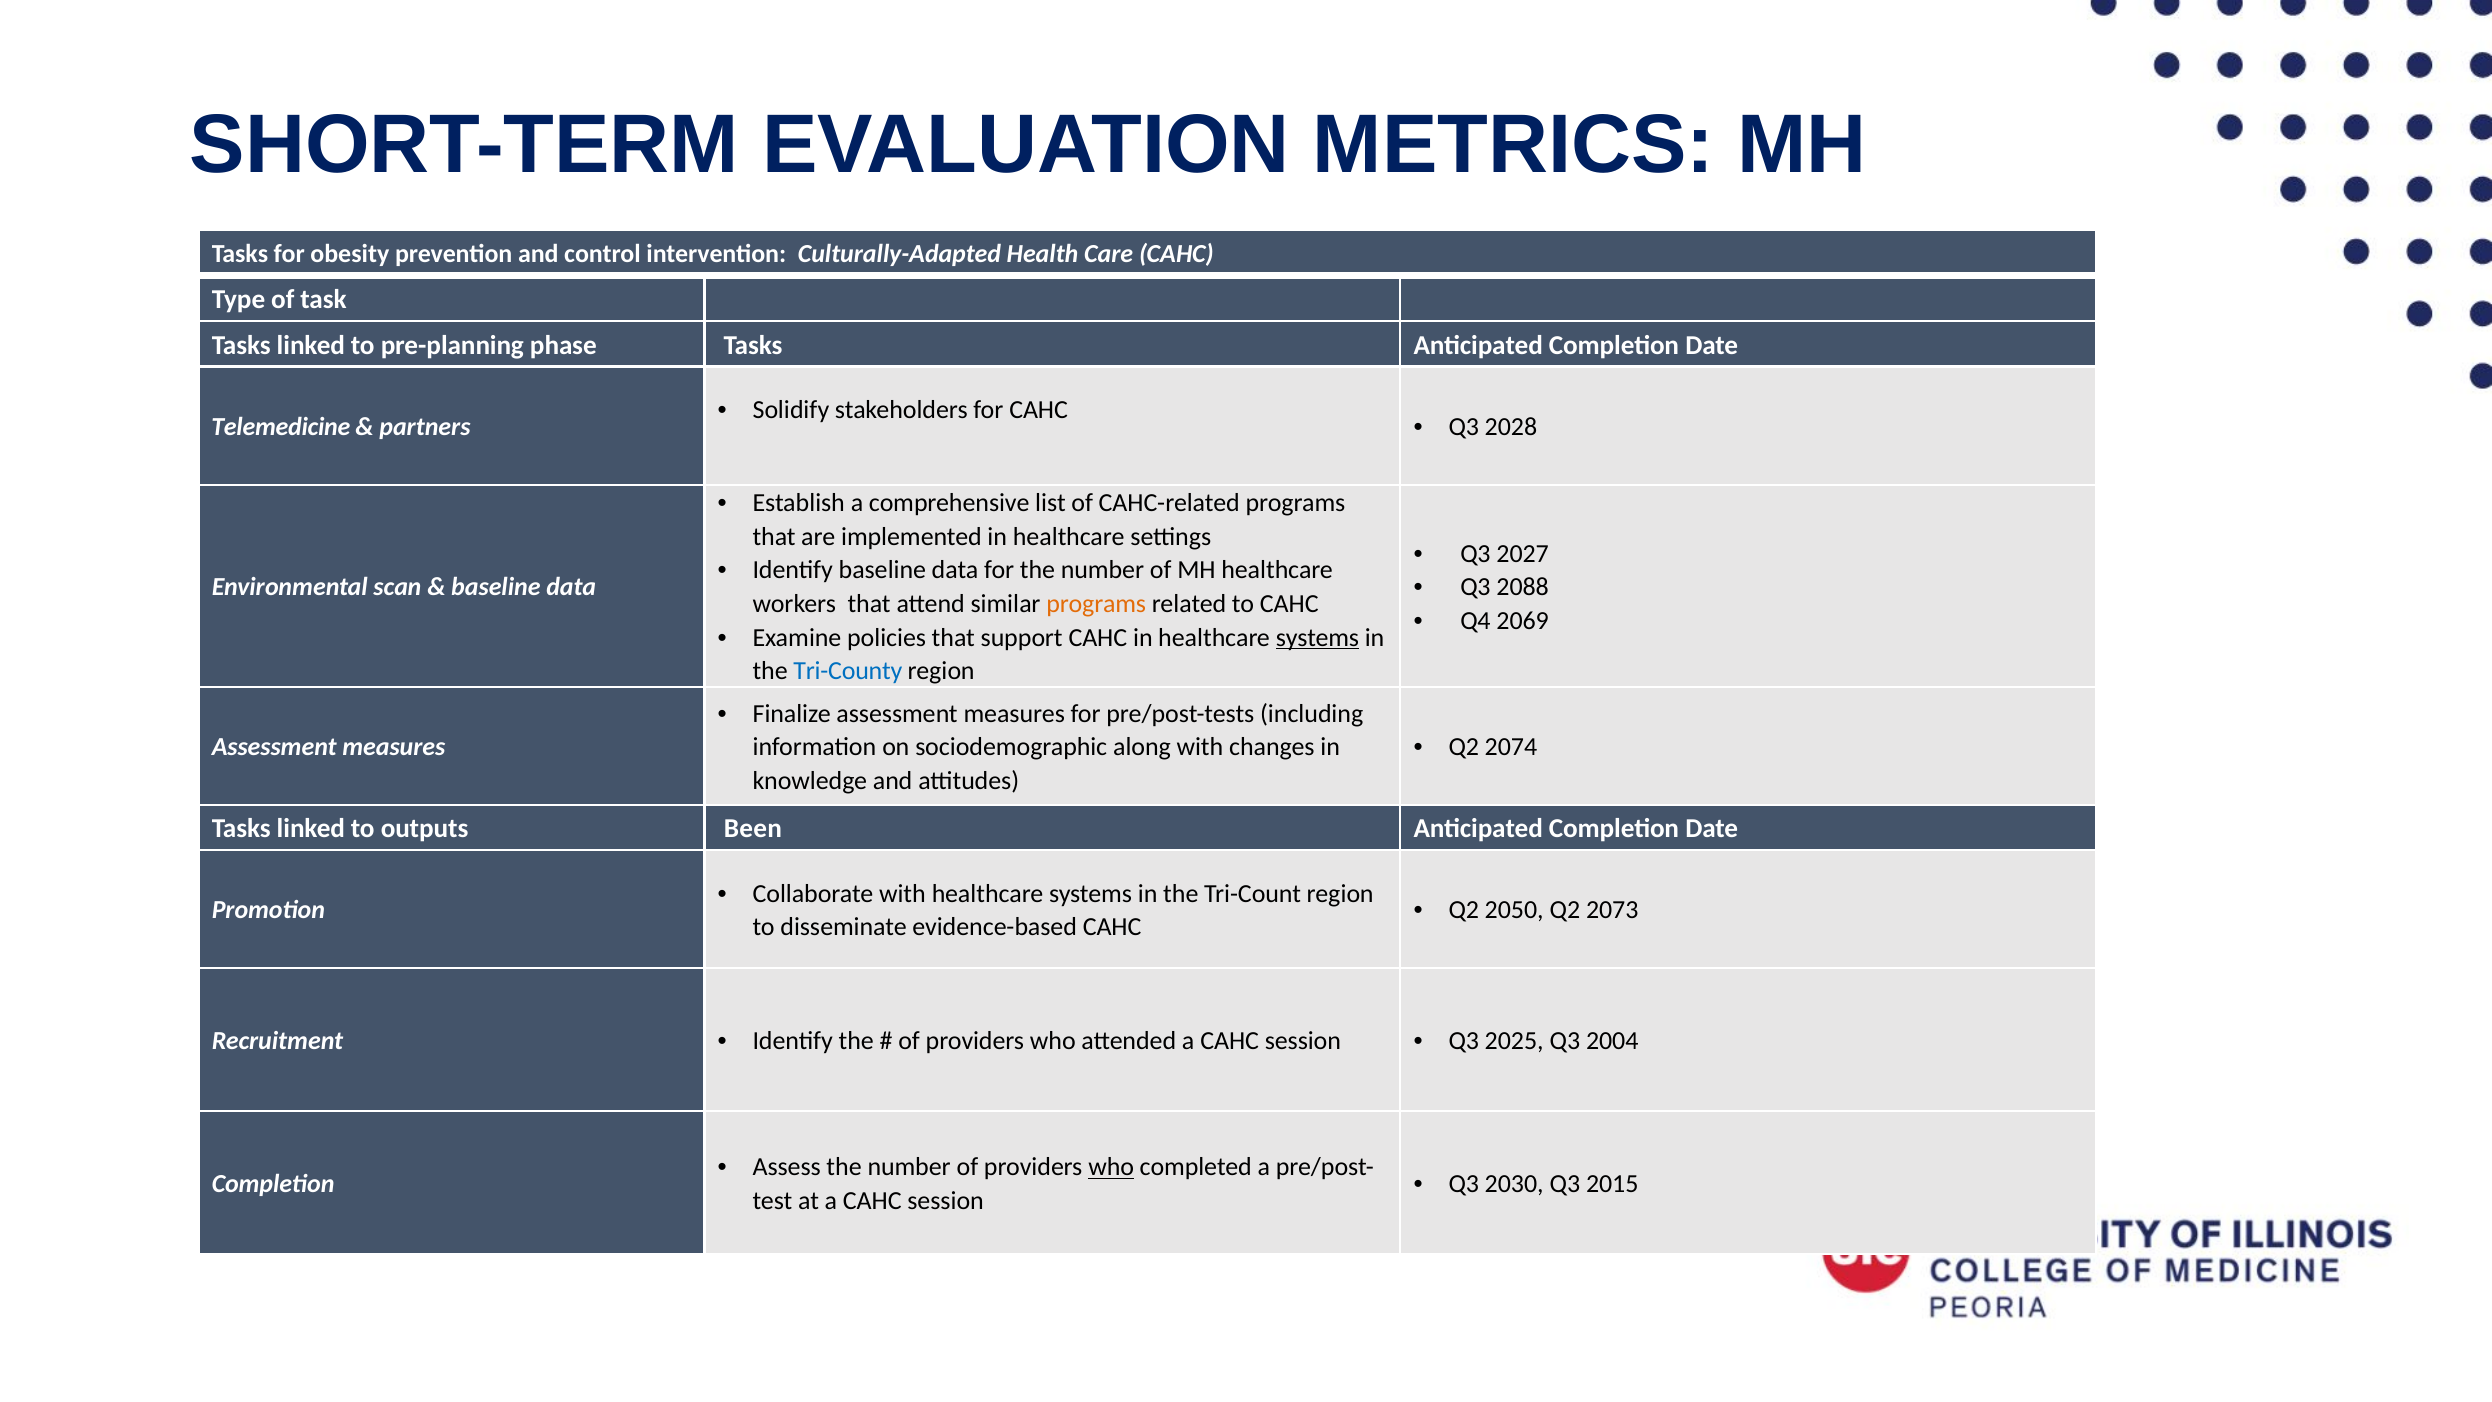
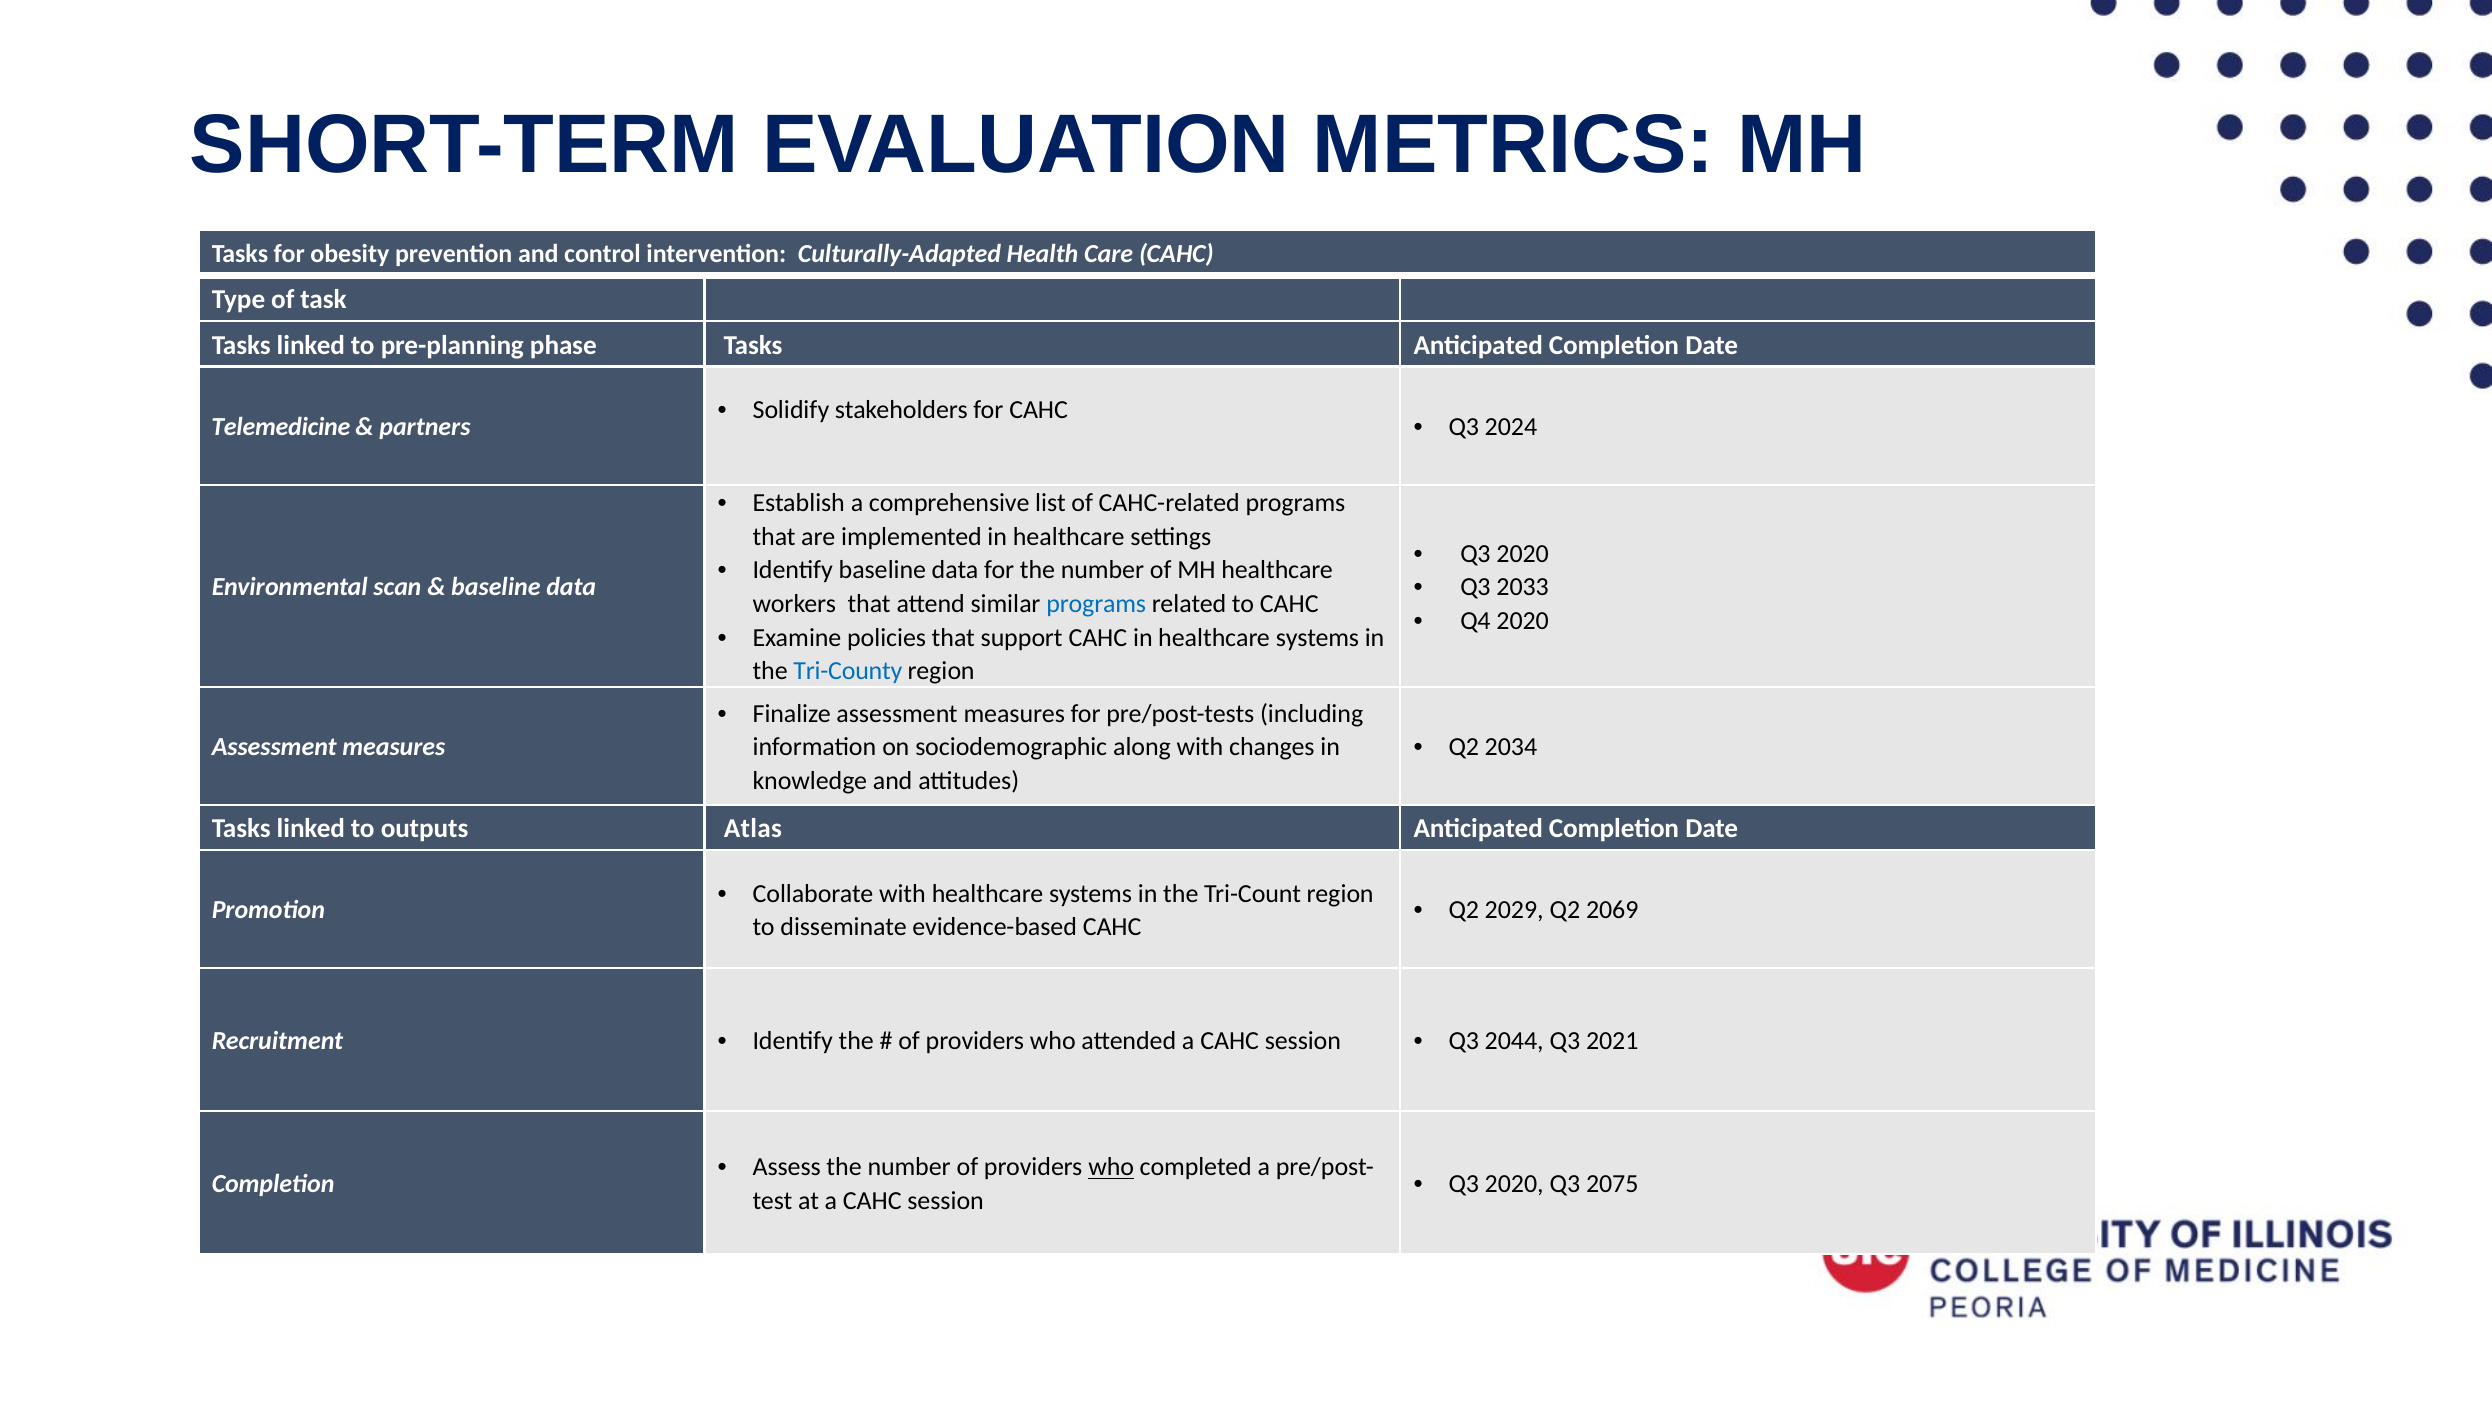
2028: 2028 -> 2024
2027 at (1523, 553): 2027 -> 2020
2088: 2088 -> 2033
programs at (1096, 604) colour: orange -> blue
Q4 2069: 2069 -> 2020
systems at (1317, 637) underline: present -> none
2074: 2074 -> 2034
Been: Been -> Atlas
2050: 2050 -> 2029
2073: 2073 -> 2069
2025: 2025 -> 2044
2004: 2004 -> 2021
2030 at (1514, 1184): 2030 -> 2020
2015: 2015 -> 2075
